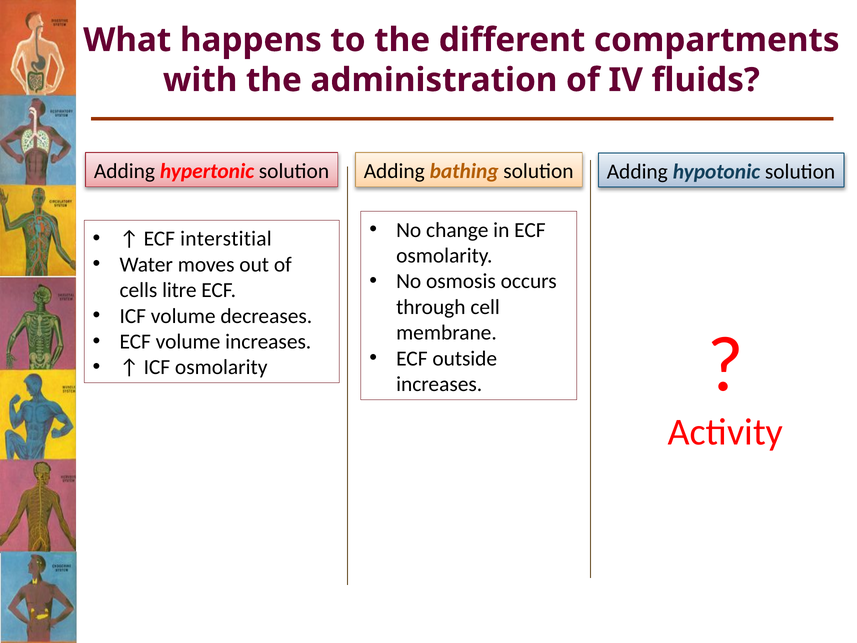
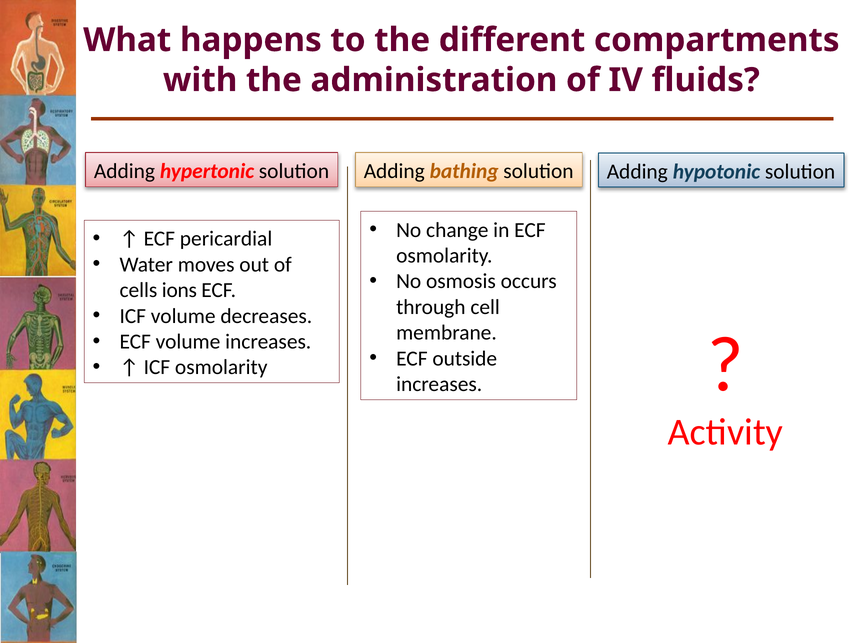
interstitial: interstitial -> pericardial
litre: litre -> ions
